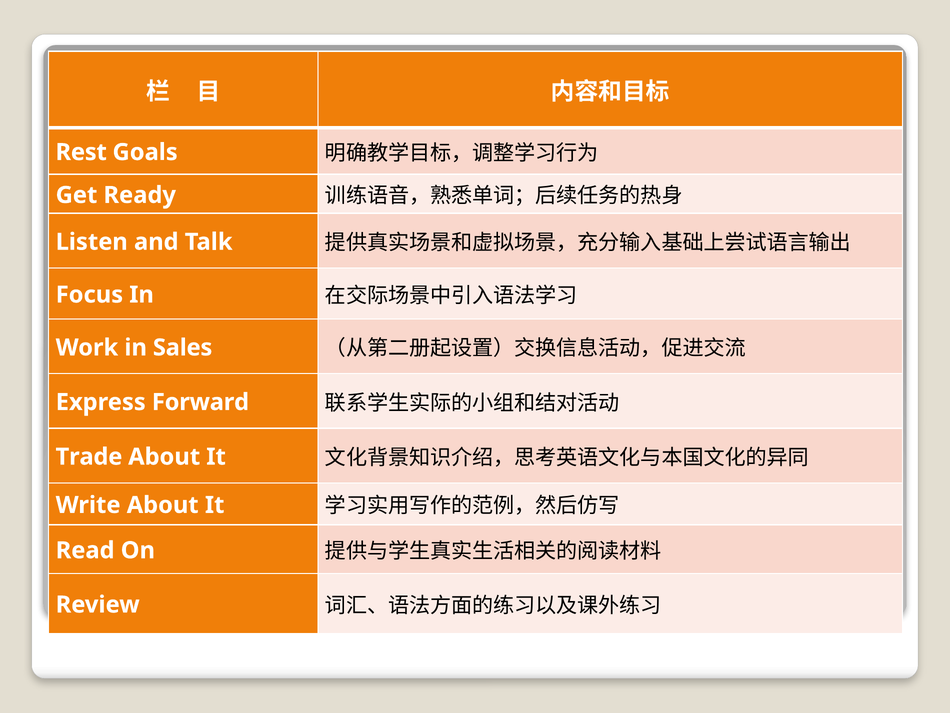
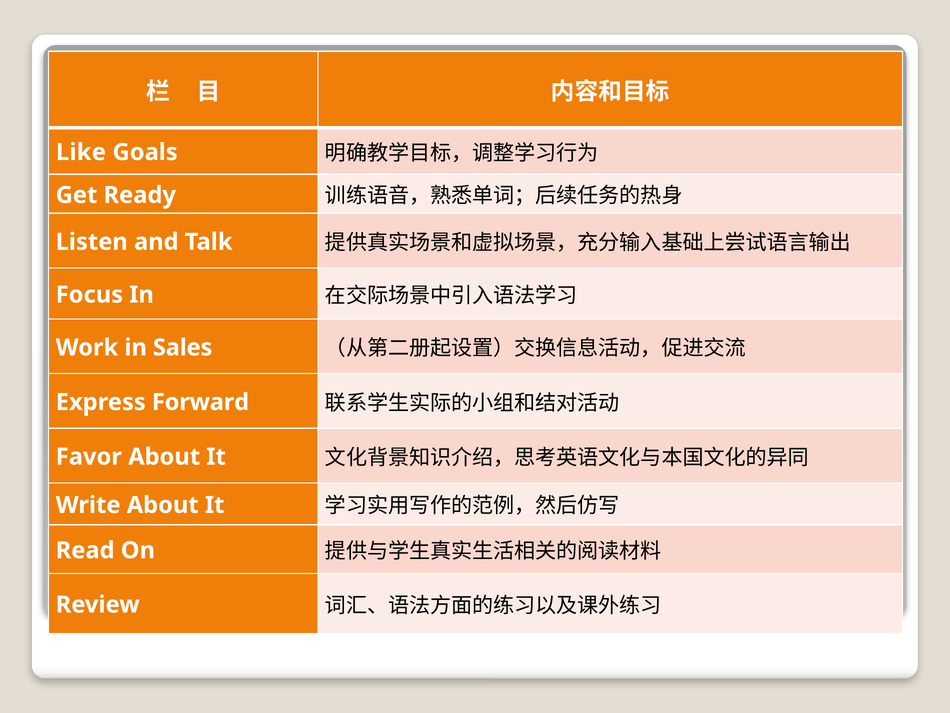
Rest: Rest -> Like
Trade: Trade -> Favor
